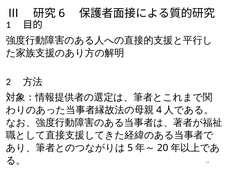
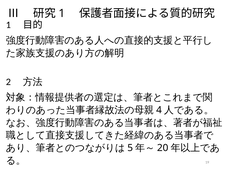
6 at (62, 13): 6 -> 1
